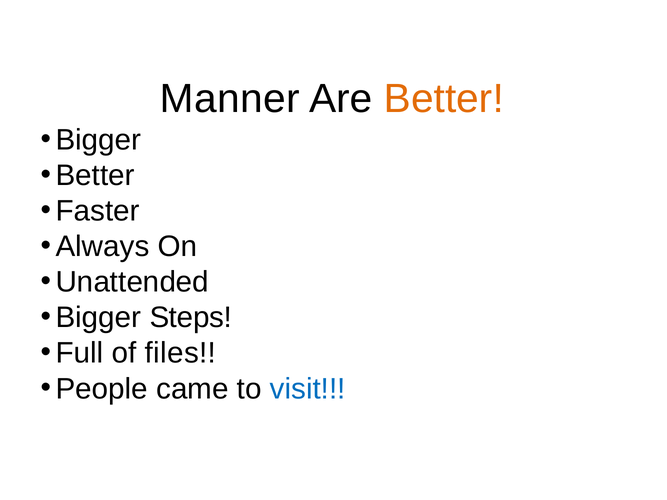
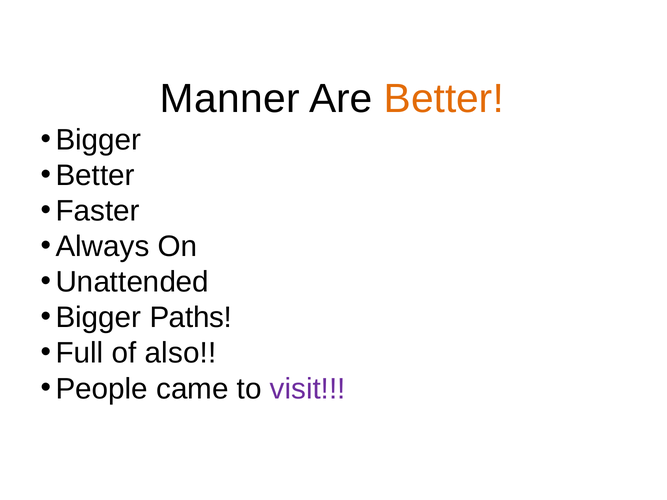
Steps: Steps -> Paths
files: files -> also
visit colour: blue -> purple
